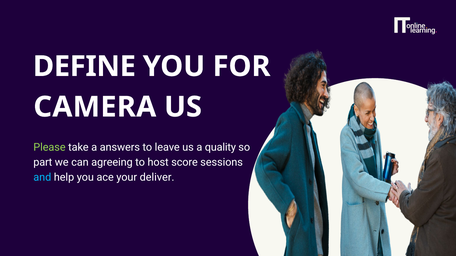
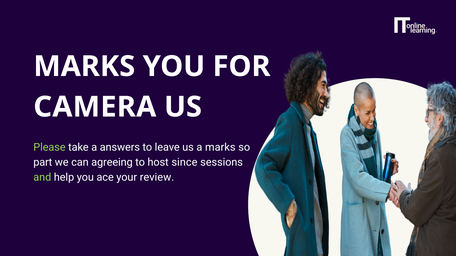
DEFINE at (84, 67): DEFINE -> MARKS
a quality: quality -> marks
score: score -> since
and colour: light blue -> light green
deliver: deliver -> review
